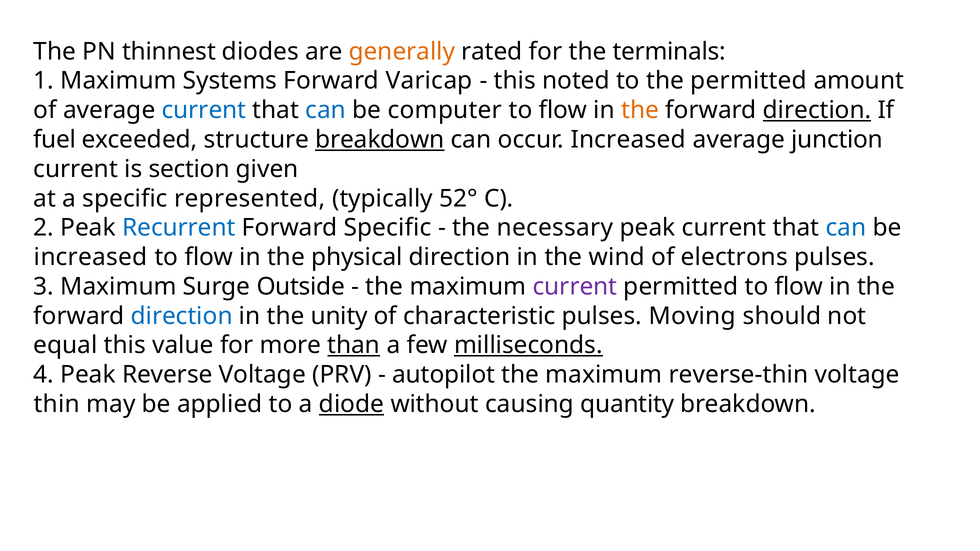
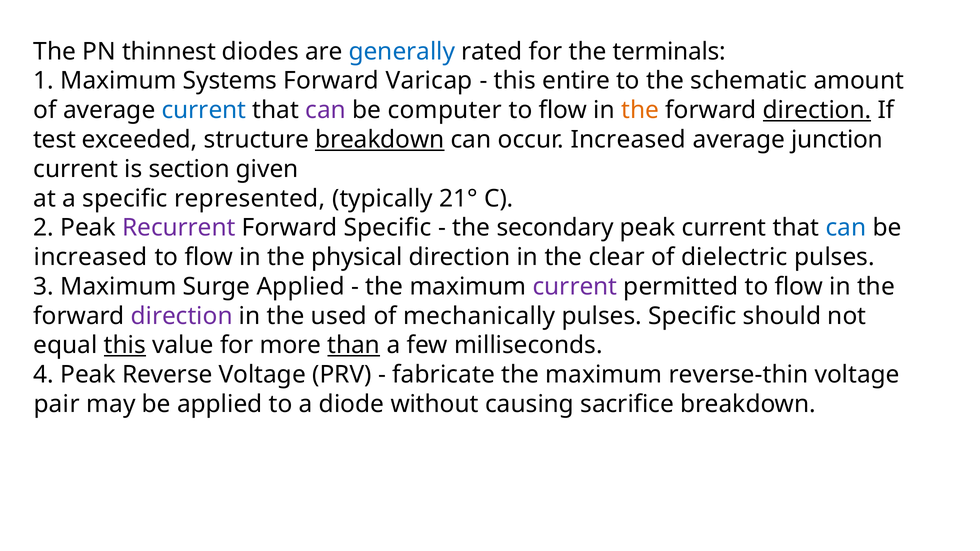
generally colour: orange -> blue
noted: noted -> entire
the permitted: permitted -> schematic
can at (326, 110) colour: blue -> purple
fuel: fuel -> test
52°: 52° -> 21°
Recurrent colour: blue -> purple
necessary: necessary -> secondary
wind: wind -> clear
electrons: electrons -> dielectric
Surge Outside: Outside -> Applied
direction at (182, 316) colour: blue -> purple
unity: unity -> used
characteristic: characteristic -> mechanically
pulses Moving: Moving -> Specific
this at (125, 346) underline: none -> present
milliseconds underline: present -> none
autopilot: autopilot -> fabricate
thin: thin -> pair
diode underline: present -> none
quantity: quantity -> sacrifice
